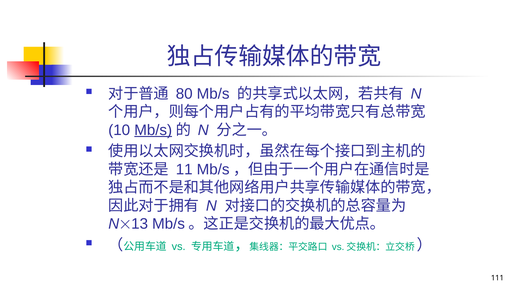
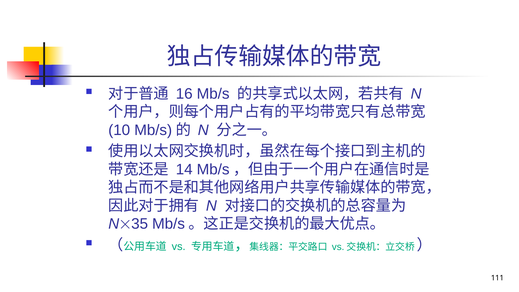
80: 80 -> 16
Mb/s at (153, 130) underline: present -> none
11: 11 -> 14
13: 13 -> 35
